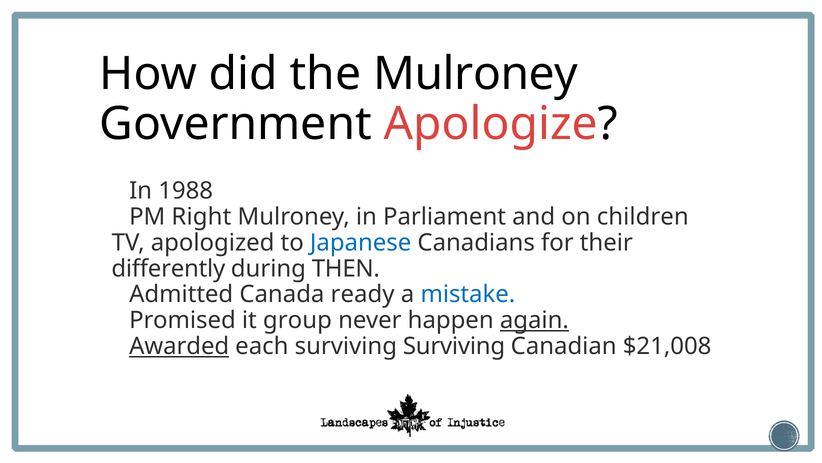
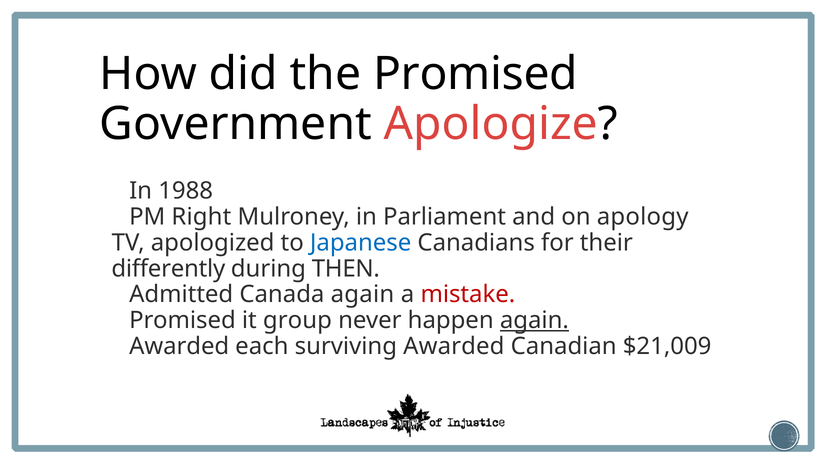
the Mulroney: Mulroney -> Promised
children: children -> apology
Canada ready: ready -> again
mistake colour: blue -> red
Awarded at (179, 346) underline: present -> none
surviving Surviving: Surviving -> Awarded
$21,008: $21,008 -> $21,009
